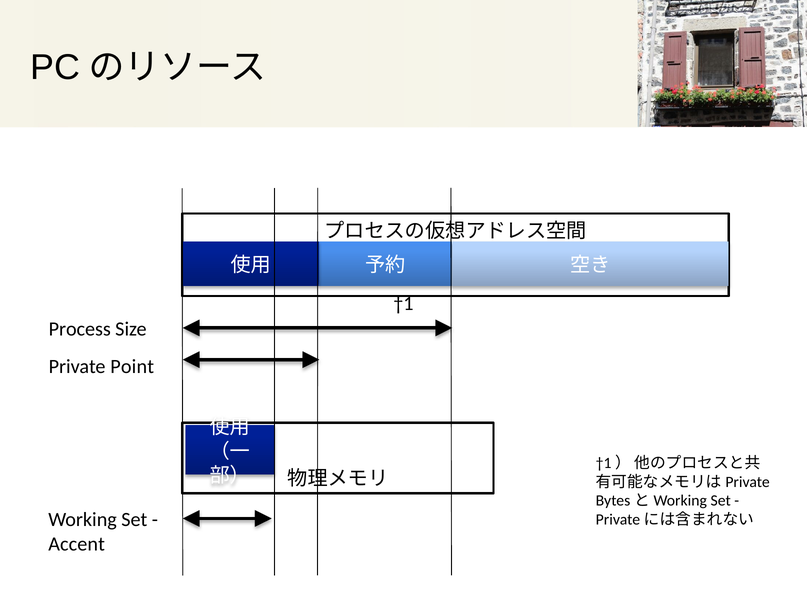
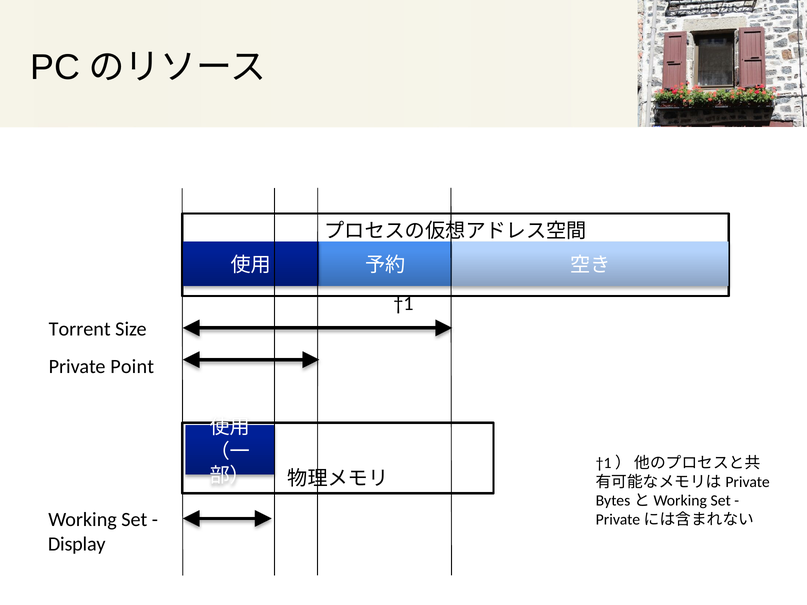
Process: Process -> Torrent
Accent: Accent -> Display
